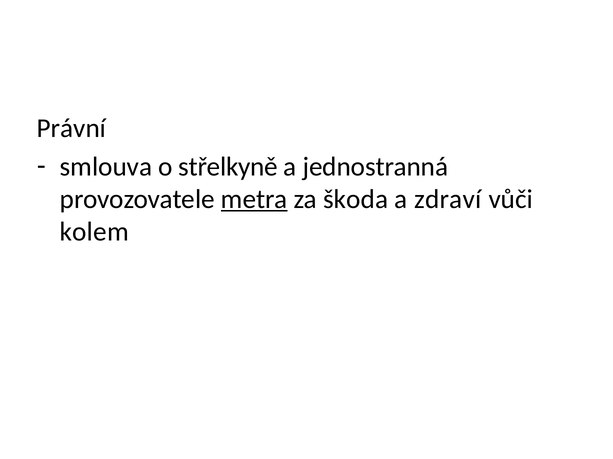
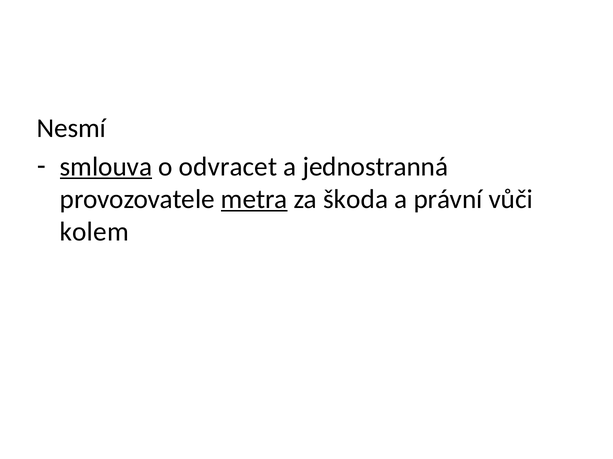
Právní: Právní -> Nesmí
smlouva underline: none -> present
střelkyně: střelkyně -> odvracet
zdraví: zdraví -> právní
